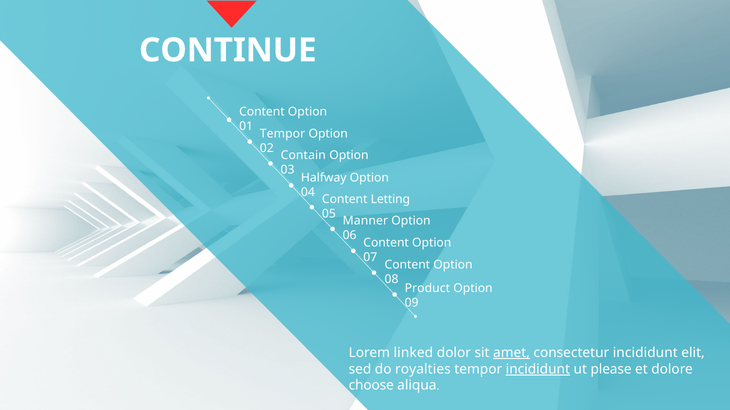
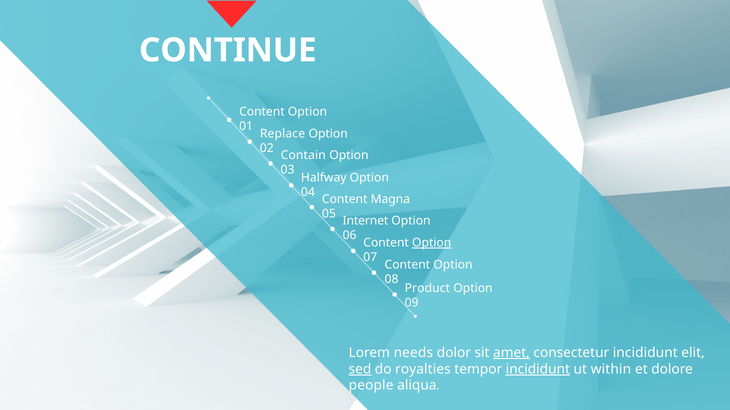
Tempor at (283, 134): Tempor -> Replace
Letting: Letting -> Magna
Manner: Manner -> Internet
Option at (432, 243) underline: none -> present
linked: linked -> needs
sed underline: none -> present
please: please -> within
choose: choose -> people
